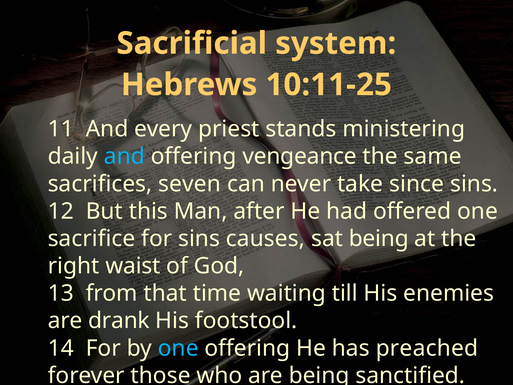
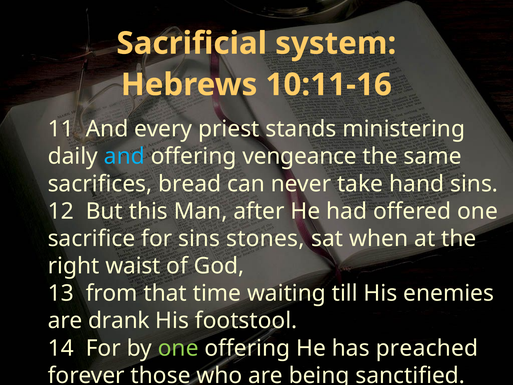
10:11-25: 10:11-25 -> 10:11-16
seven: seven -> bread
since: since -> hand
causes: causes -> stones
sat being: being -> when
one at (178, 348) colour: light blue -> light green
